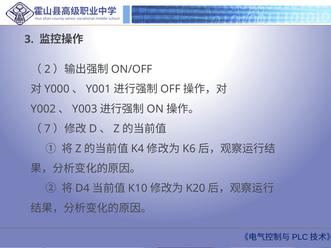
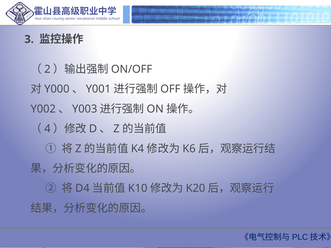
7: 7 -> 4
